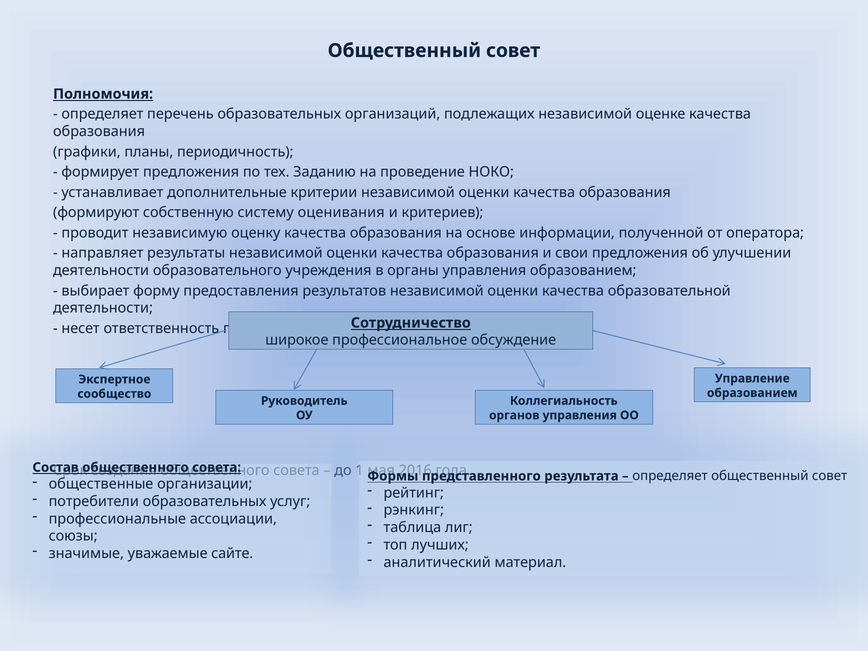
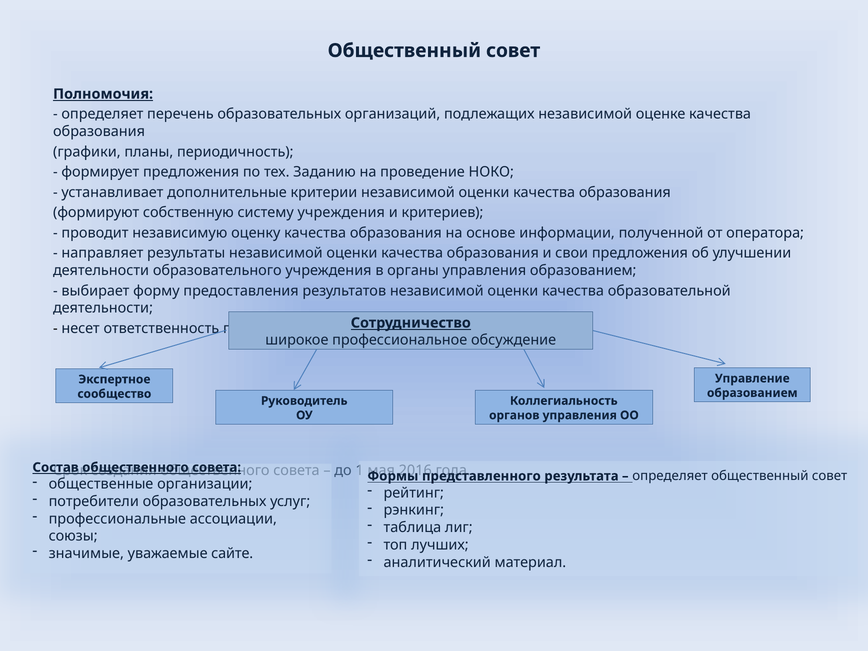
систему оценивания: оценивания -> учреждения
